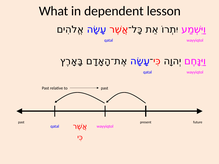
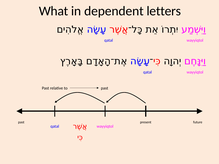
lesson: lesson -> letters
